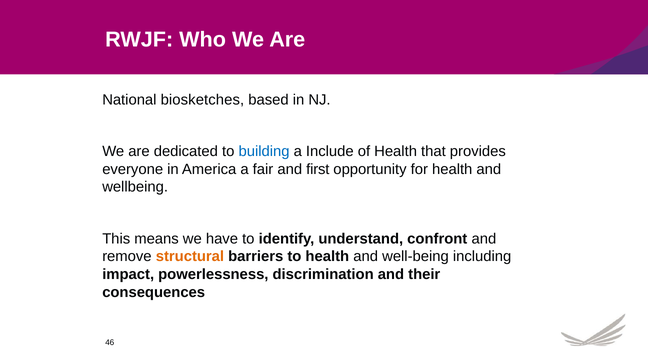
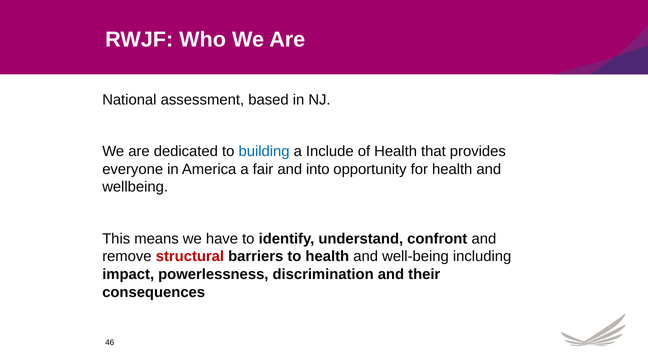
biosketches: biosketches -> assessment
first: first -> into
structural colour: orange -> red
